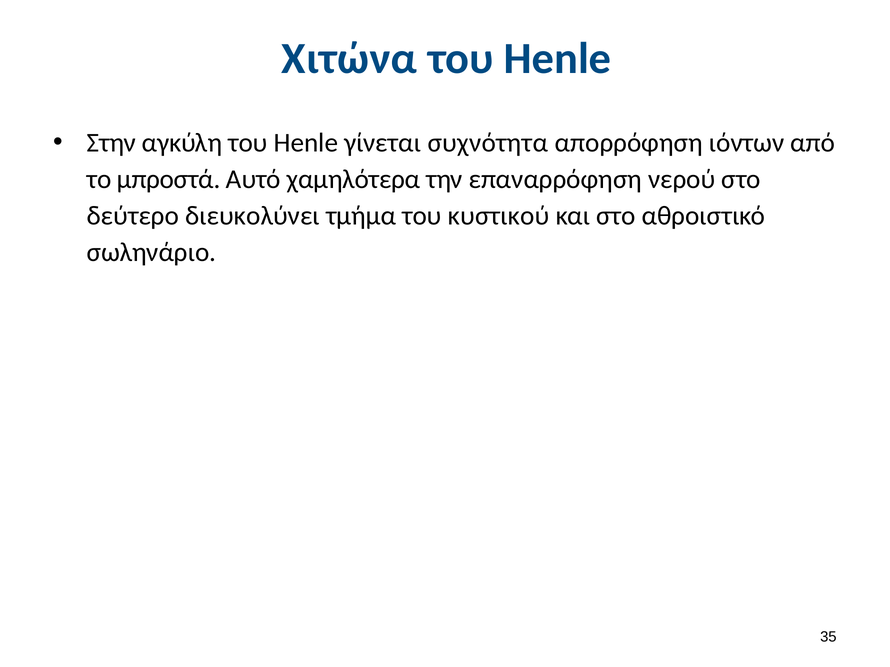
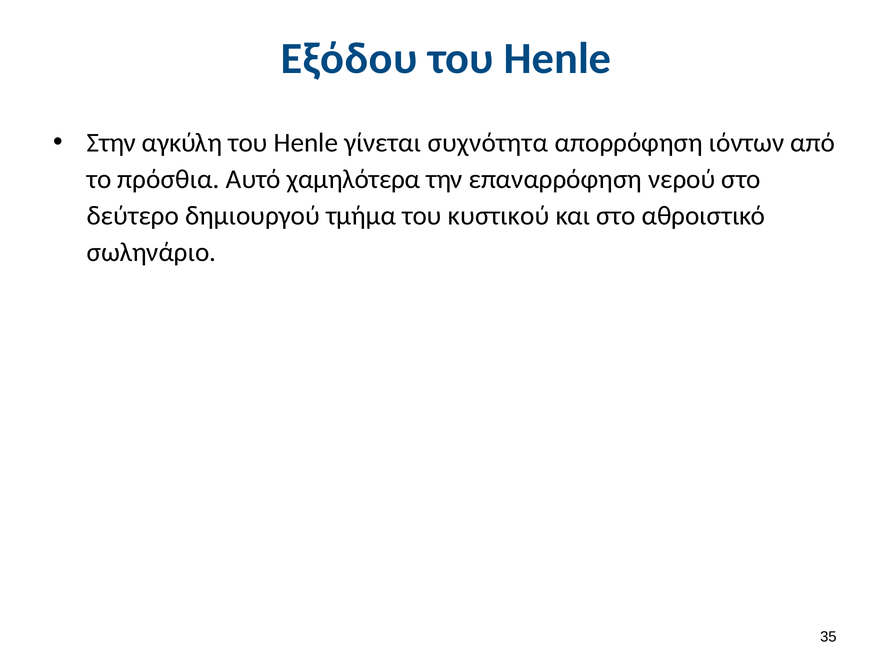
Χιτώνα: Χιτώνα -> Εξόδου
μπροστά: μπροστά -> πρόσθια
διευκολύνει: διευκολύνει -> δημιουργού
